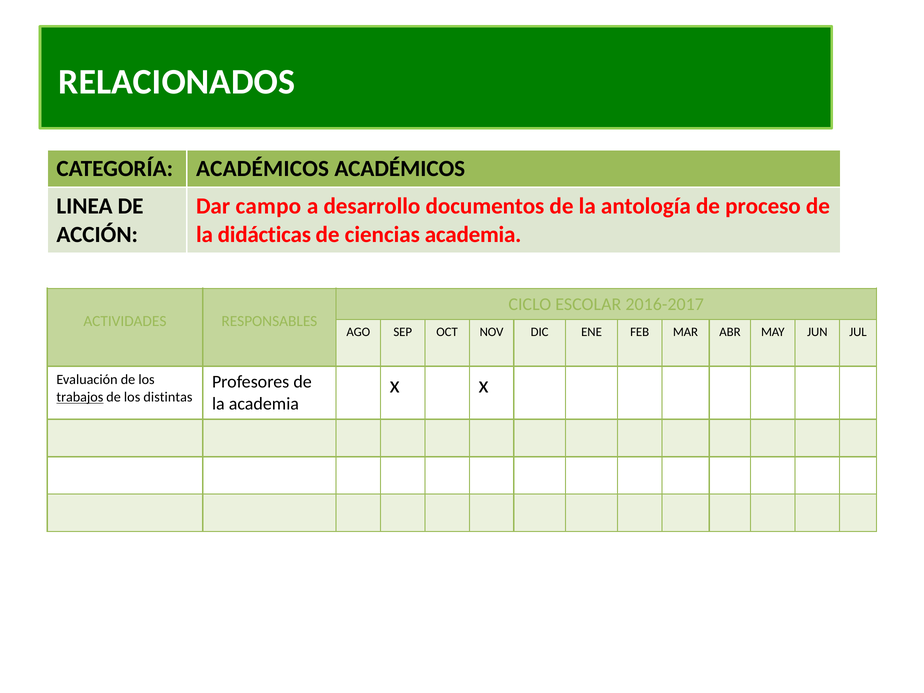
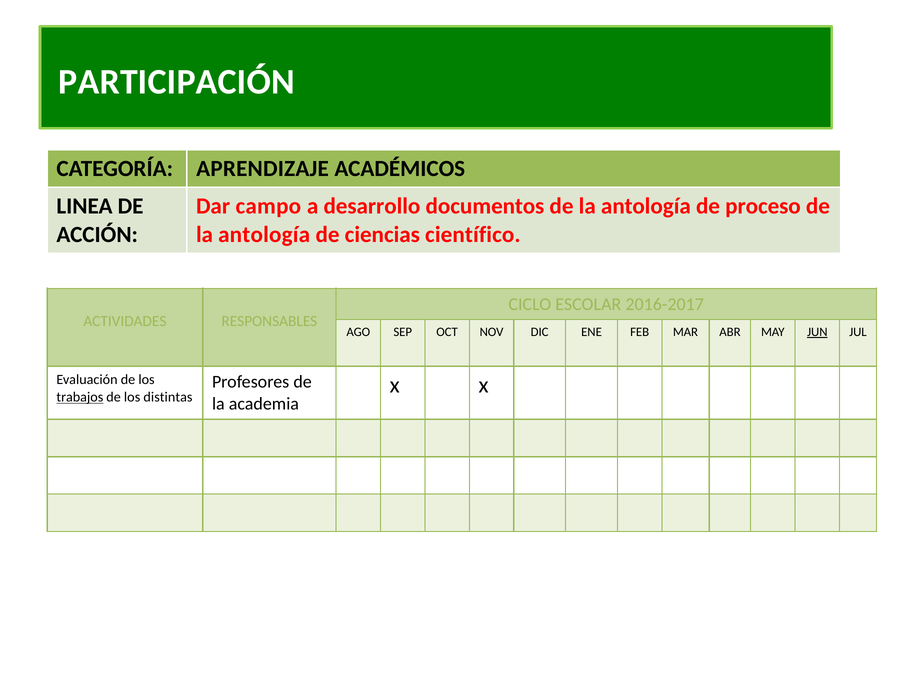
RELACIONADOS: RELACIONADOS -> PARTICIPACIÓN
CATEGORÍA ACADÉMICOS: ACADÉMICOS -> APRENDIZAJE
didácticas at (264, 234): didácticas -> antología
ciencias academia: academia -> científico
JUN underline: none -> present
